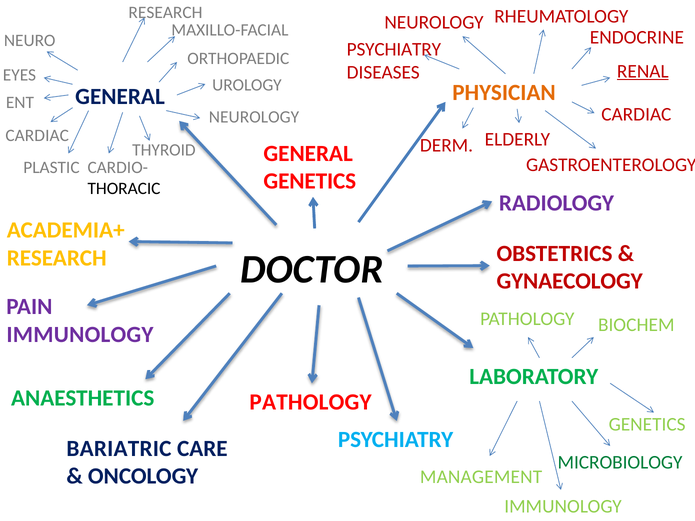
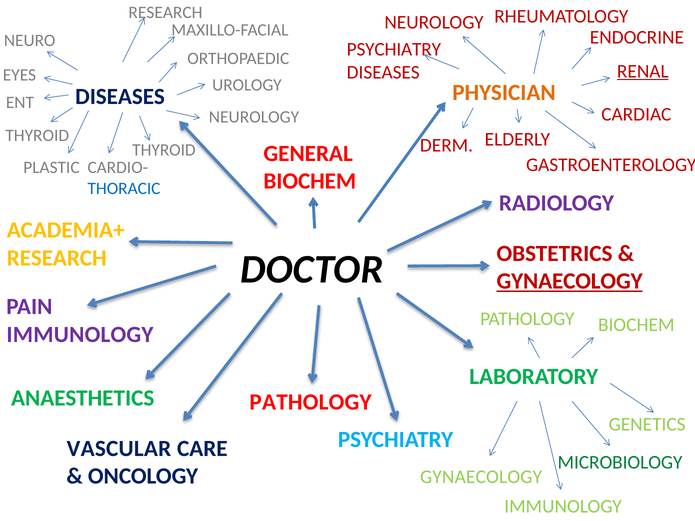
GENERAL at (120, 97): GENERAL -> DISEASES
CARDIAC at (37, 136): CARDIAC -> THYROID
GENETICS at (310, 181): GENETICS -> BIOCHEM
THORACIC colour: black -> blue
GYNAECOLOGY at (570, 281) underline: none -> present
BARIATRIC: BARIATRIC -> VASCULAR
MANAGEMENT at (481, 477): MANAGEMENT -> GYNAECOLOGY
